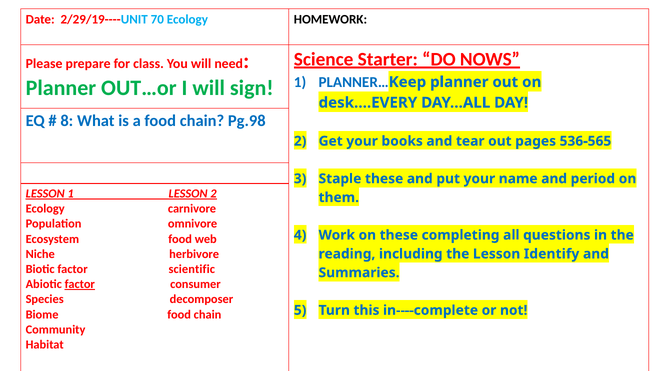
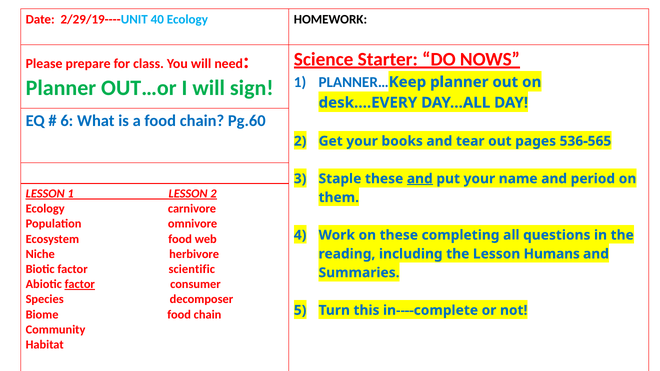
70: 70 -> 40
8: 8 -> 6
Pg.98: Pg.98 -> Pg.60
and at (420, 179) underline: none -> present
Identify: Identify -> Humans
